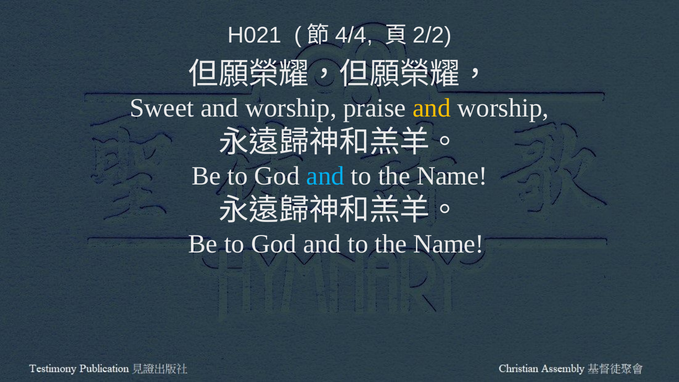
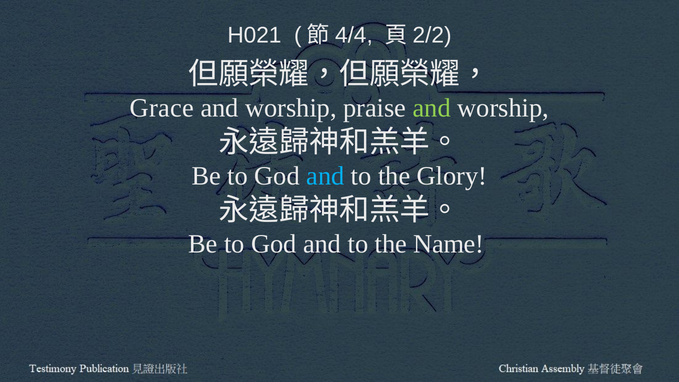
Sweet: Sweet -> Grace
and at (432, 108) colour: yellow -> light green
Name at (452, 176): Name -> Glory
